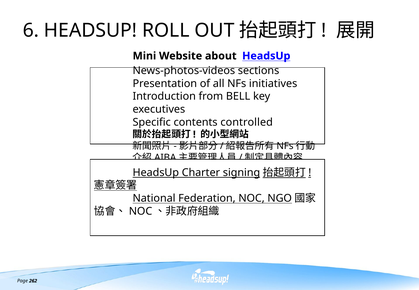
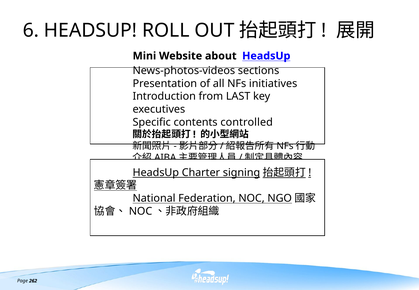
BELL: BELL -> LAST
